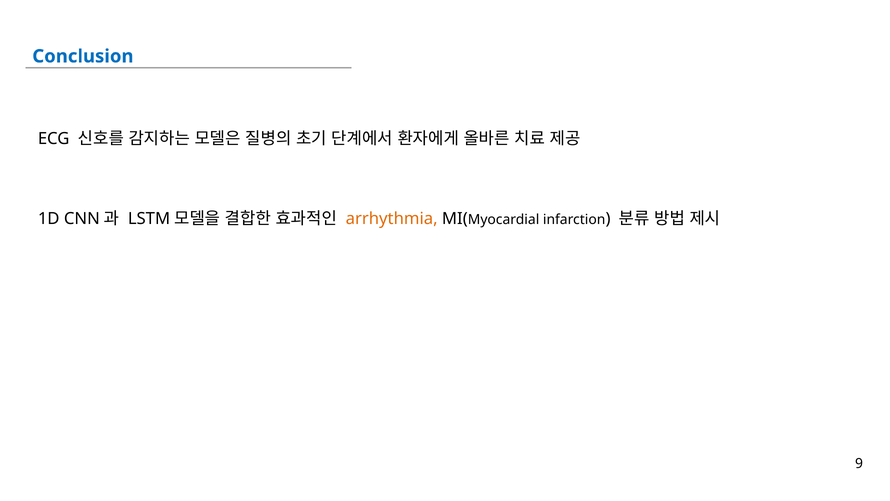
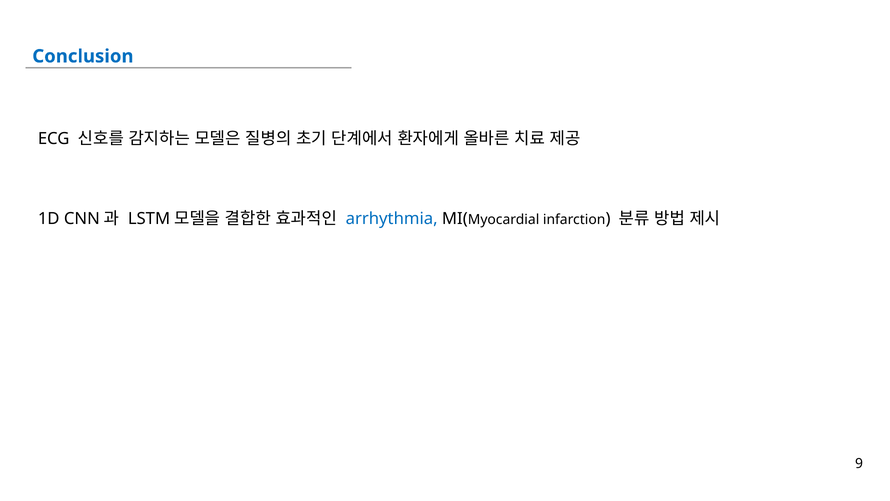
arrhythmia colour: orange -> blue
